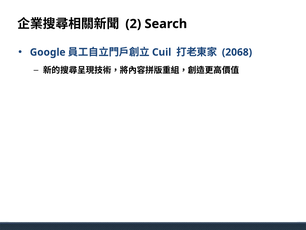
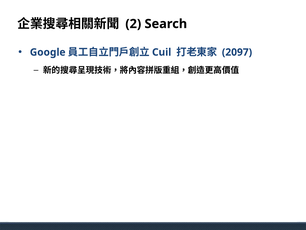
2068: 2068 -> 2097
